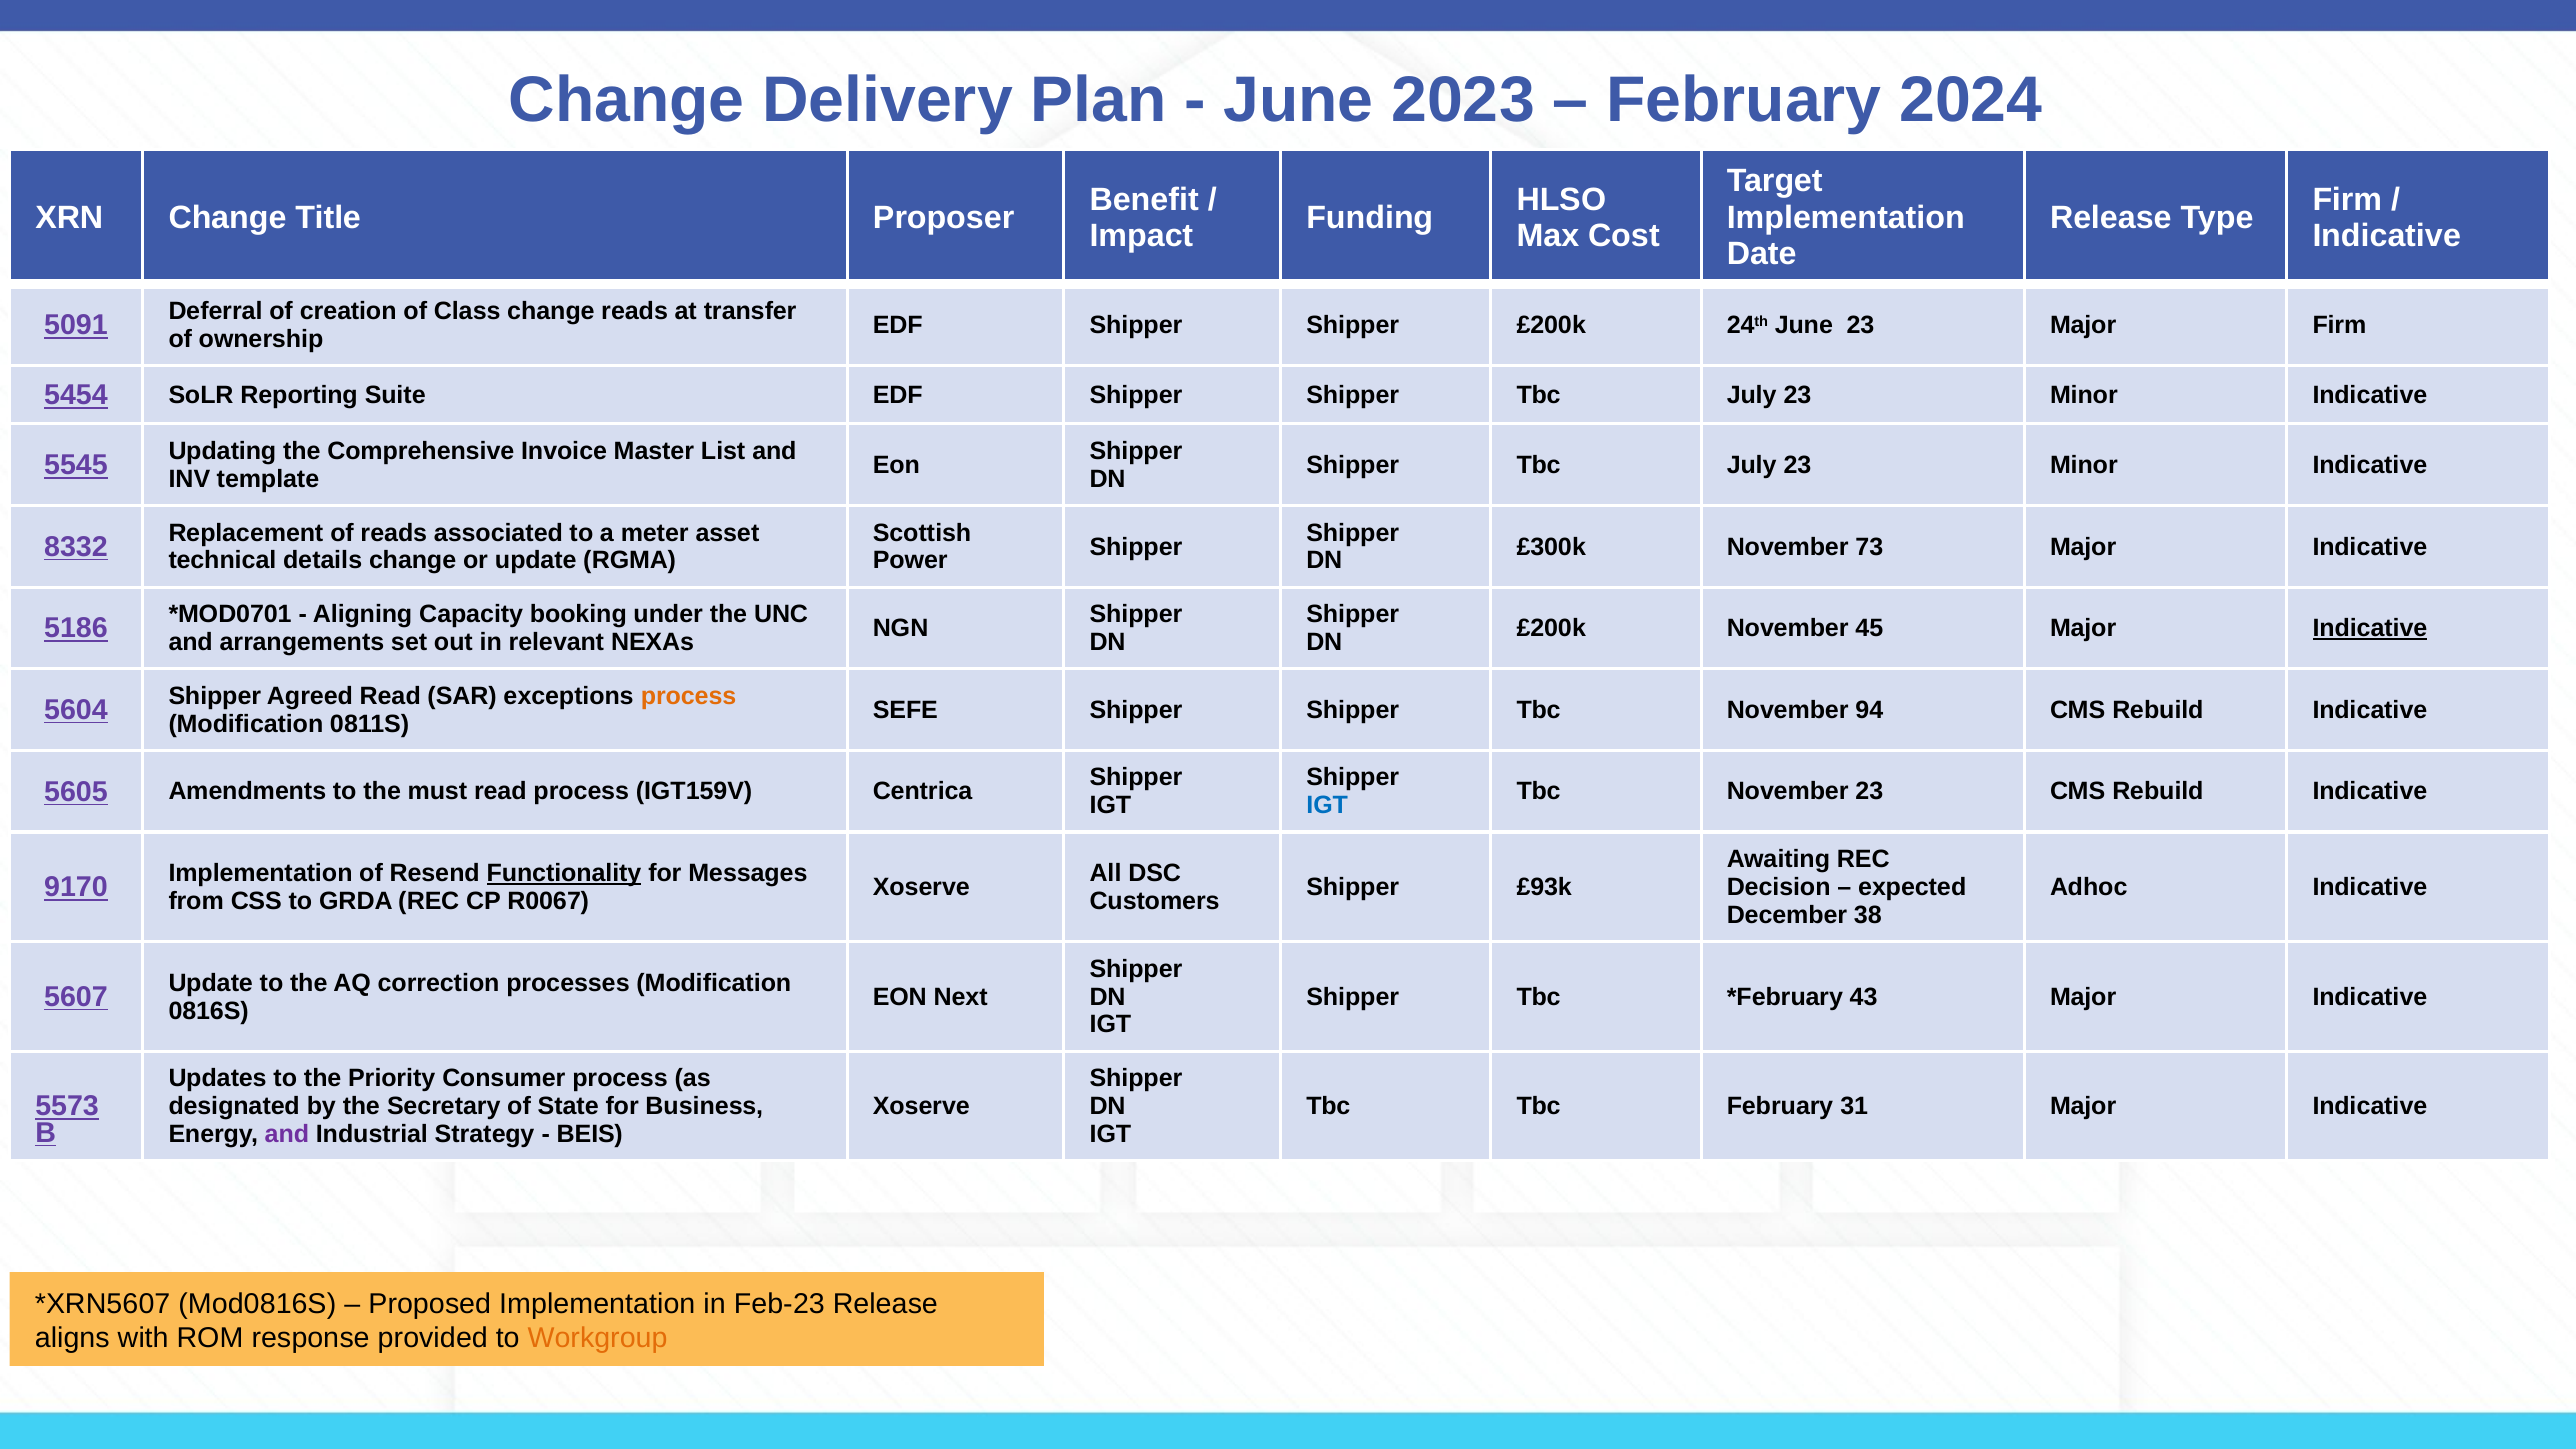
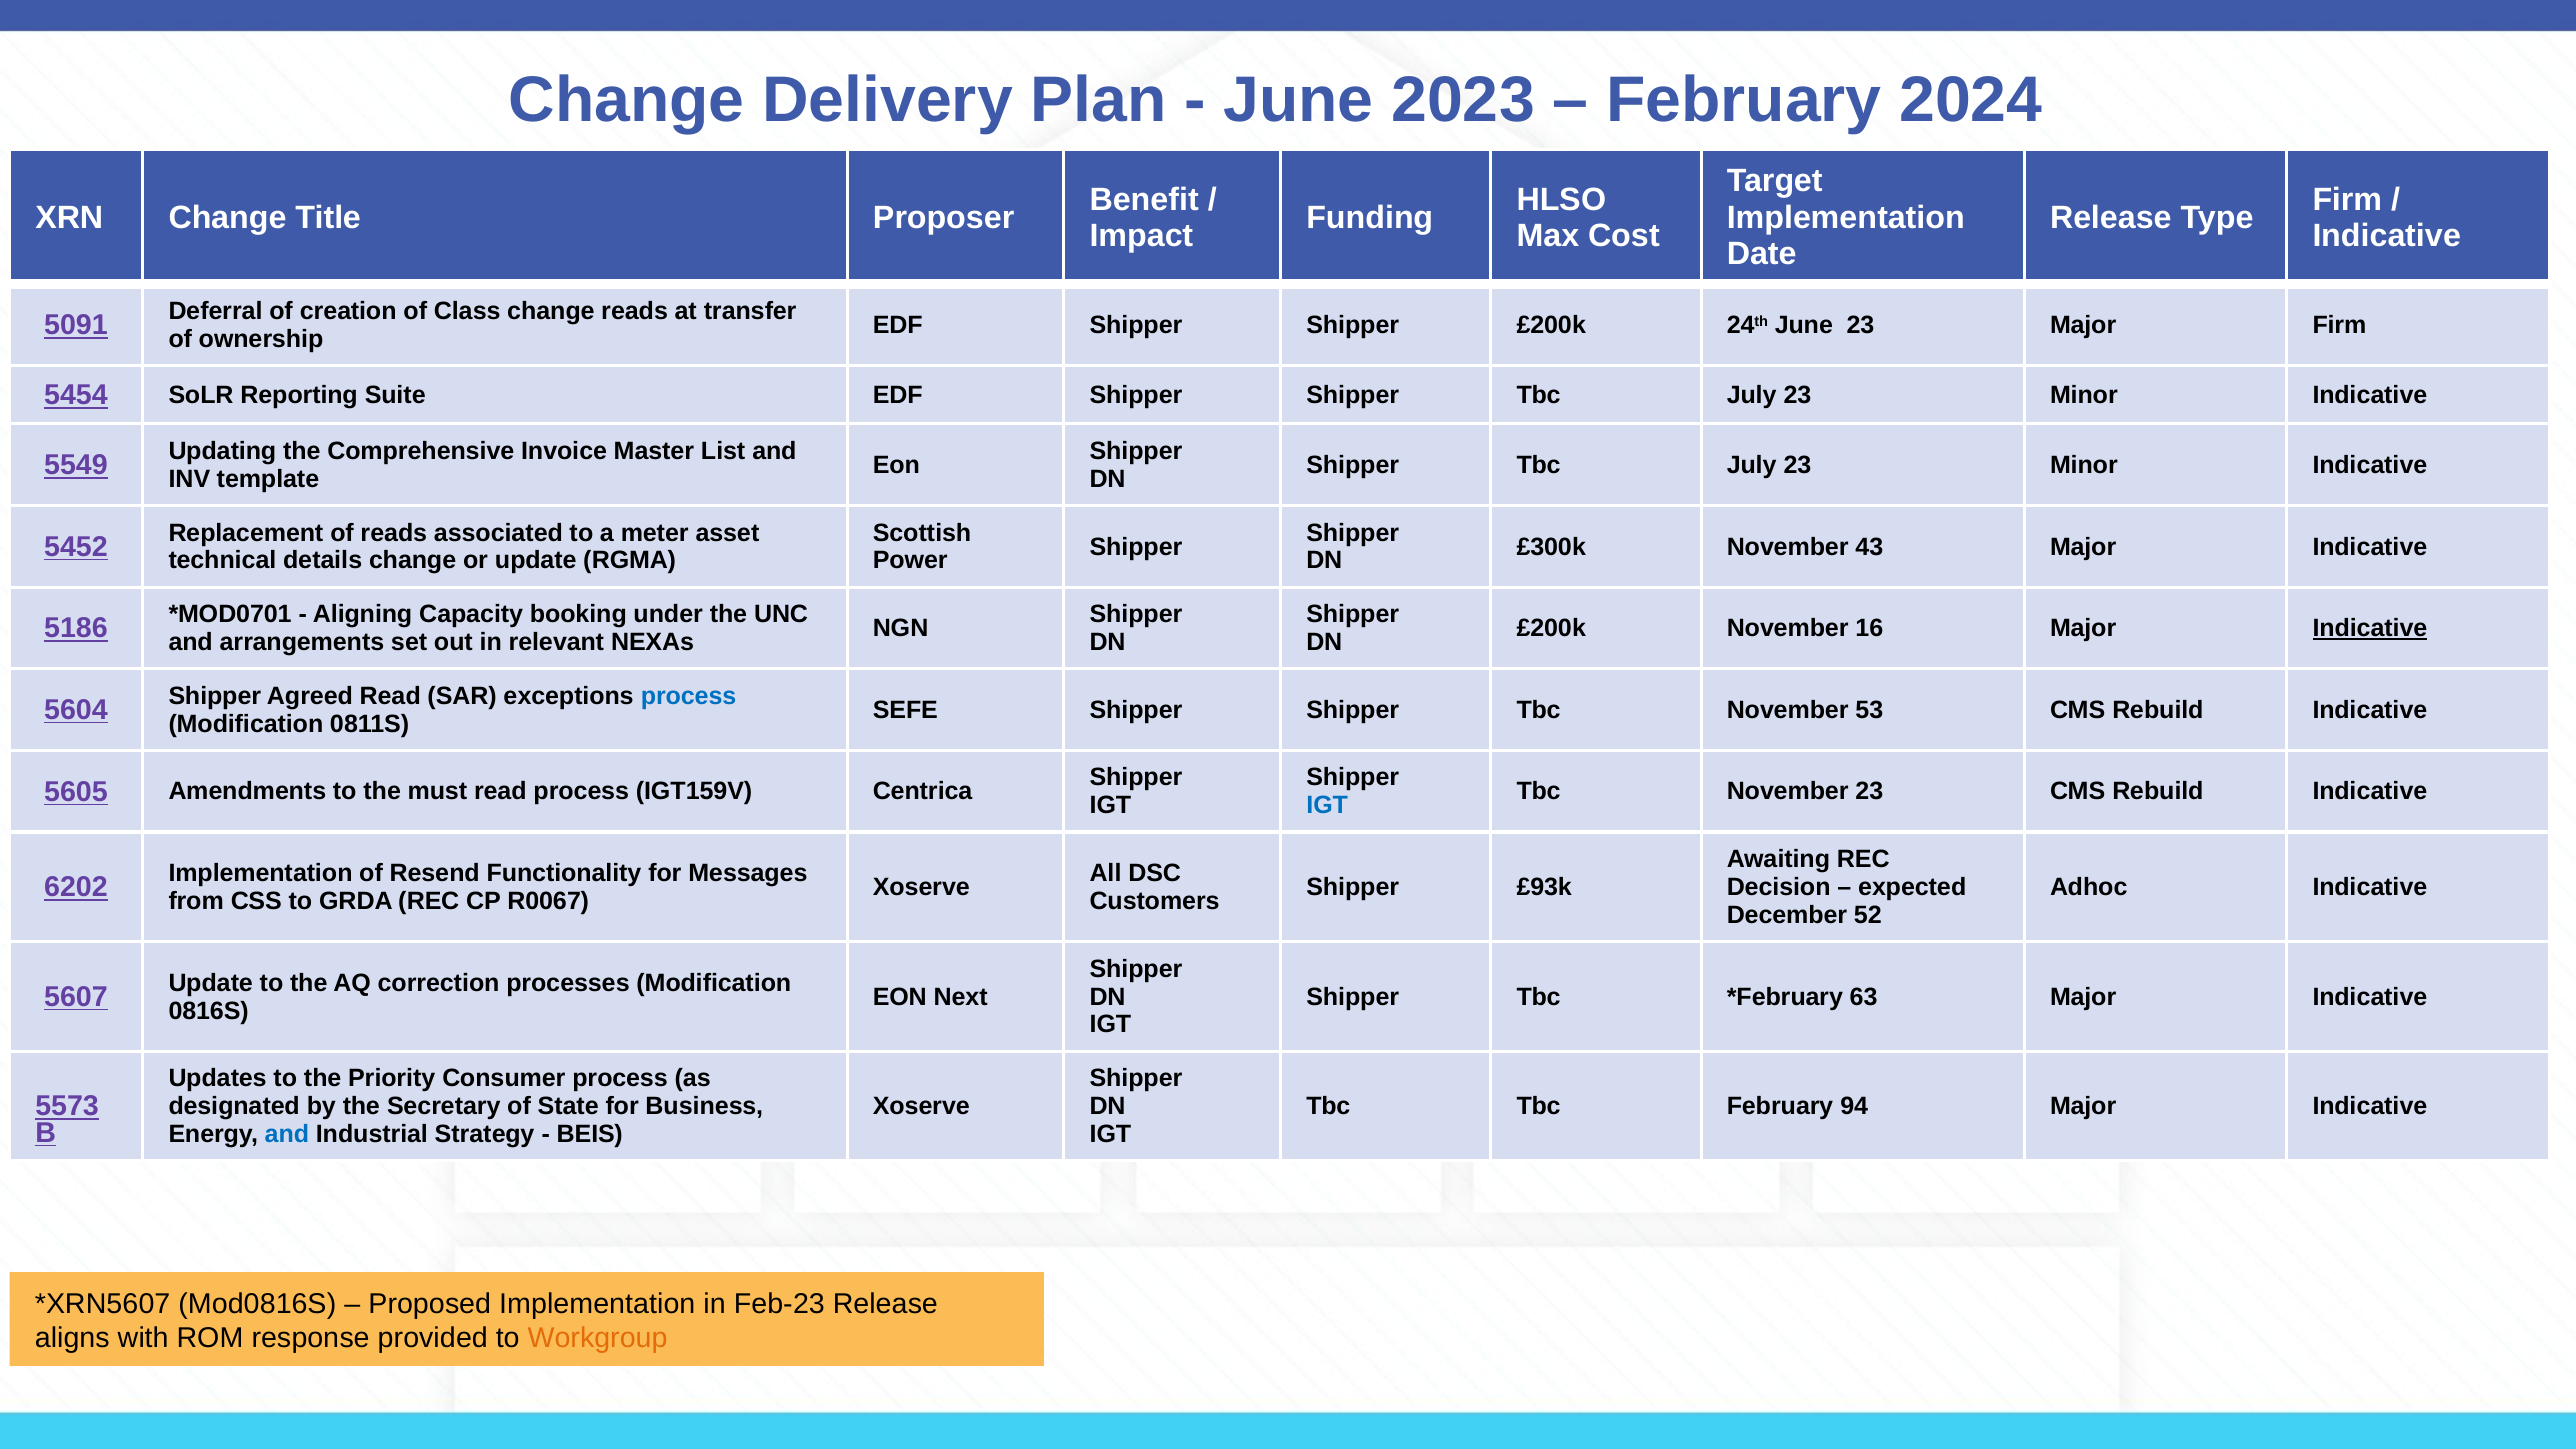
5545: 5545 -> 5549
8332: 8332 -> 5452
73: 73 -> 43
45: 45 -> 16
process at (689, 696) colour: orange -> blue
94: 94 -> 53
9170: 9170 -> 6202
Functionality underline: present -> none
38: 38 -> 52
43: 43 -> 63
31: 31 -> 94
and at (287, 1134) colour: purple -> blue
